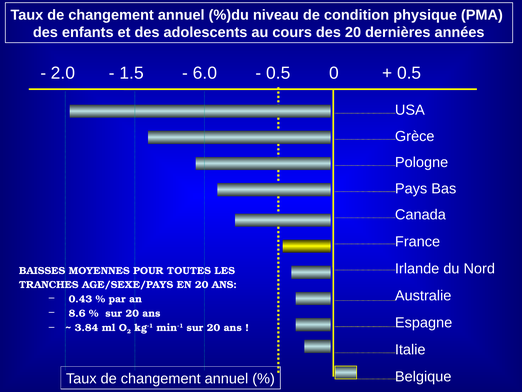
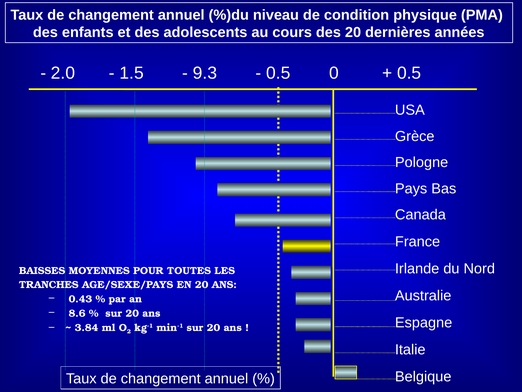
6.0: 6.0 -> 9.3
